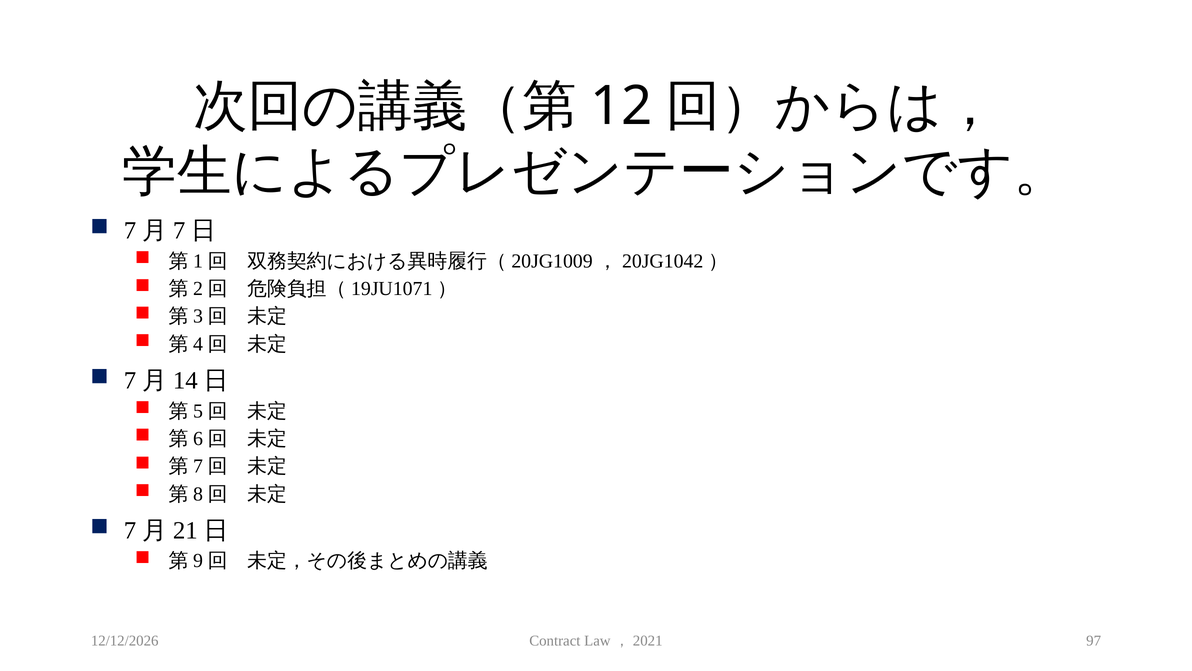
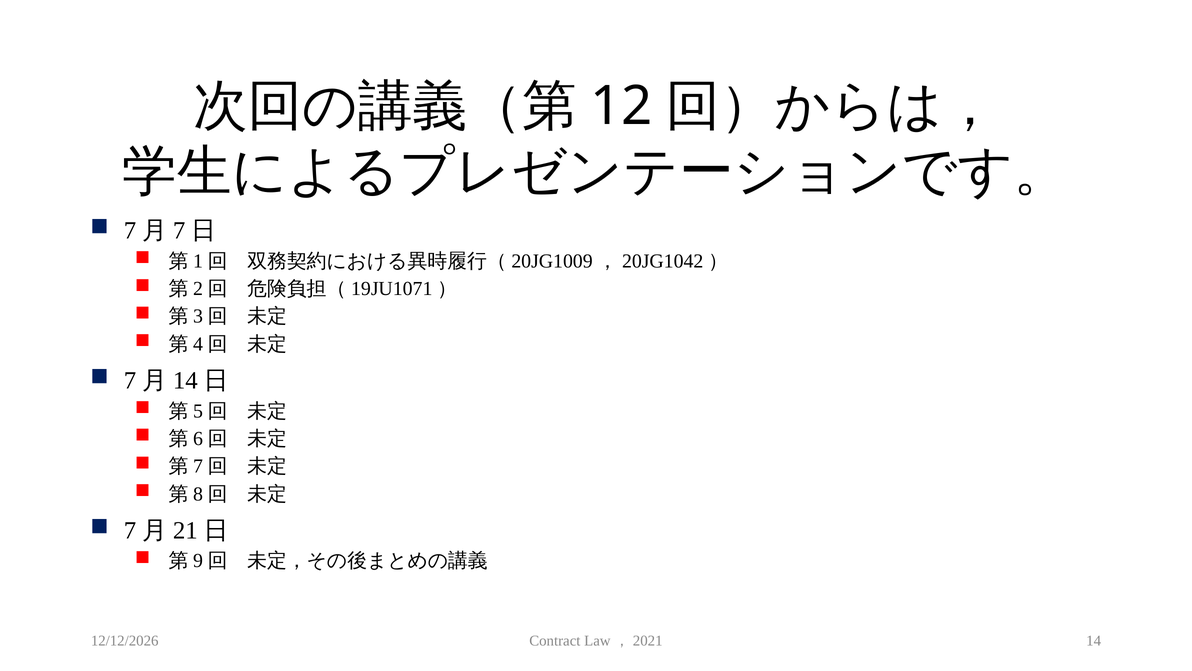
97: 97 -> 14
